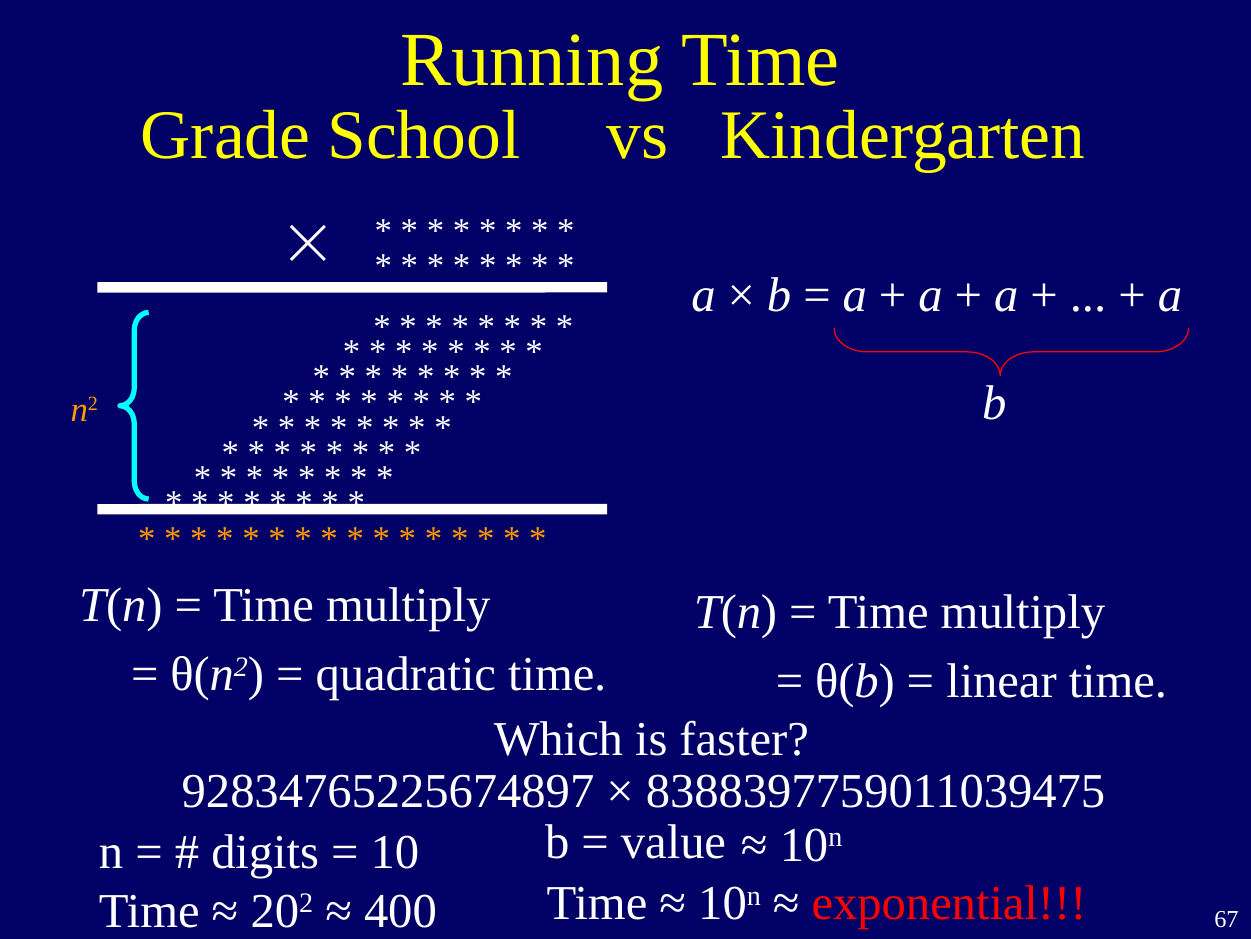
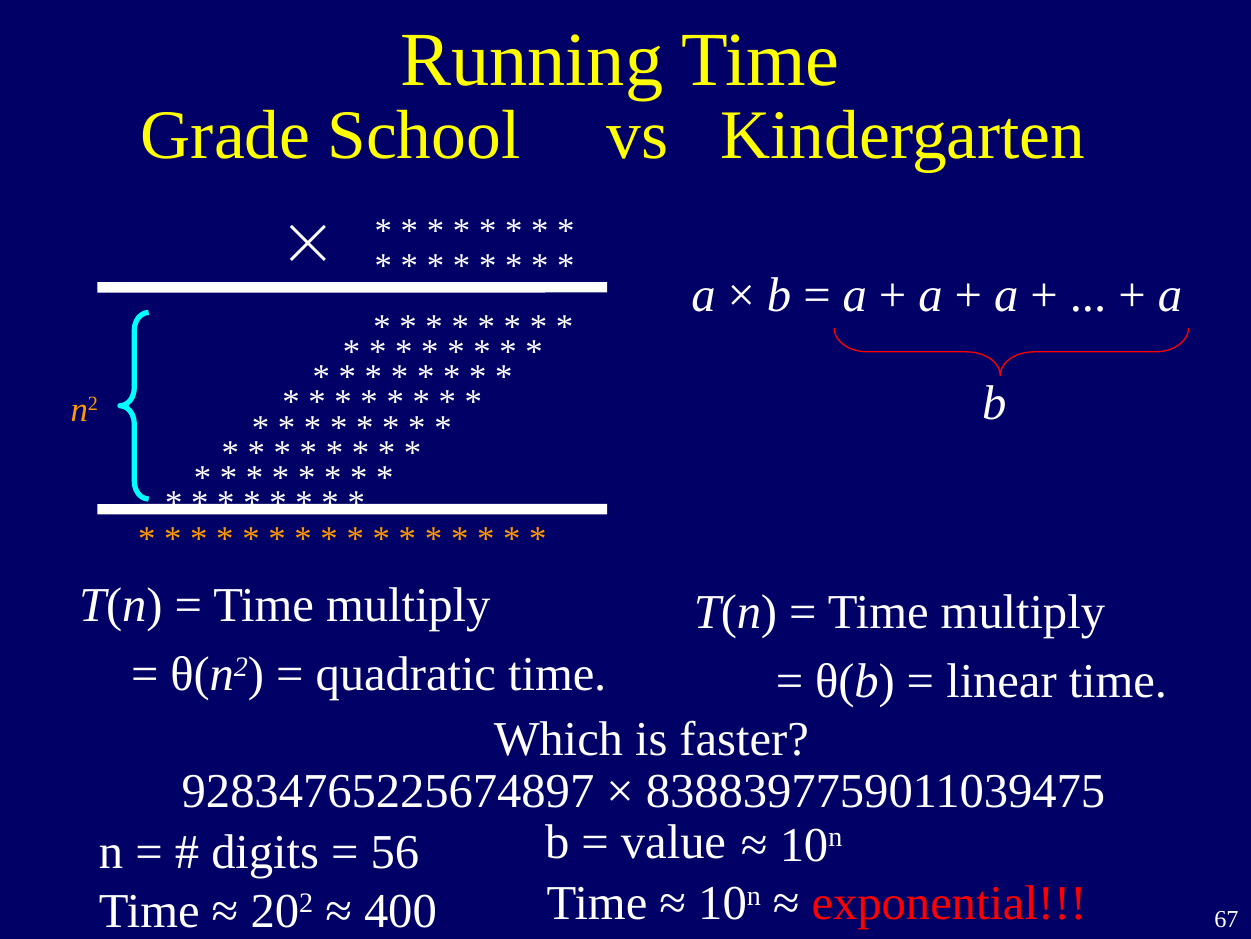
10: 10 -> 56
